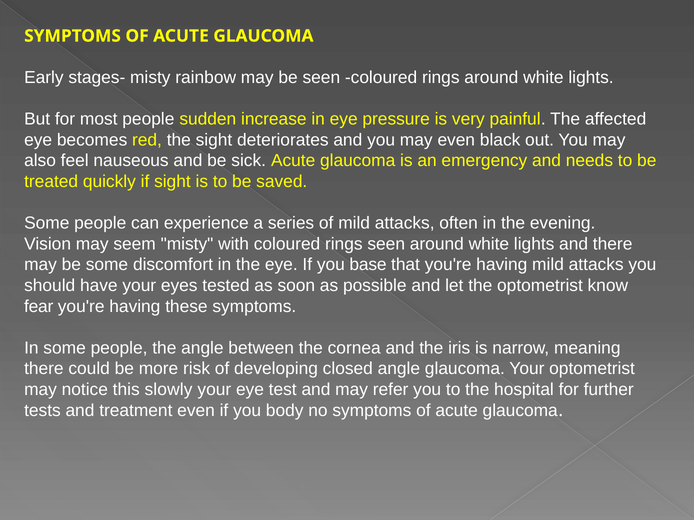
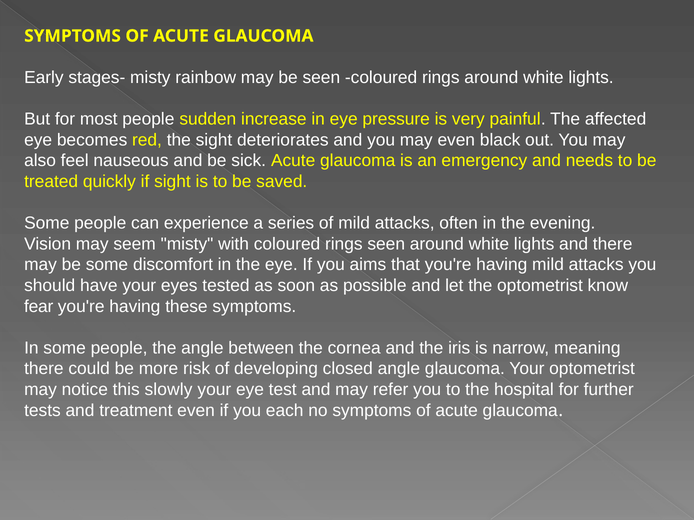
base: base -> aims
body: body -> each
